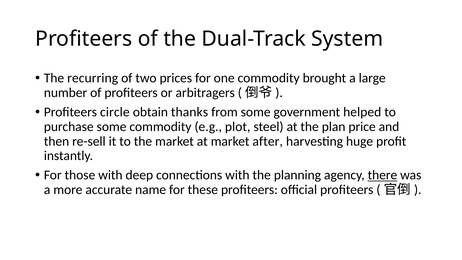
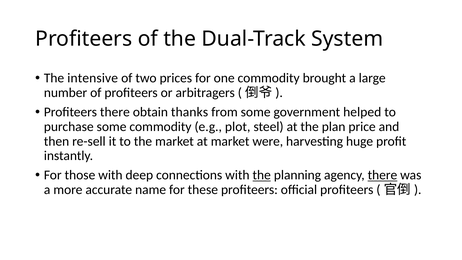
recurring: recurring -> intensive
Profiteers circle: circle -> there
after: after -> were
the at (262, 175) underline: none -> present
